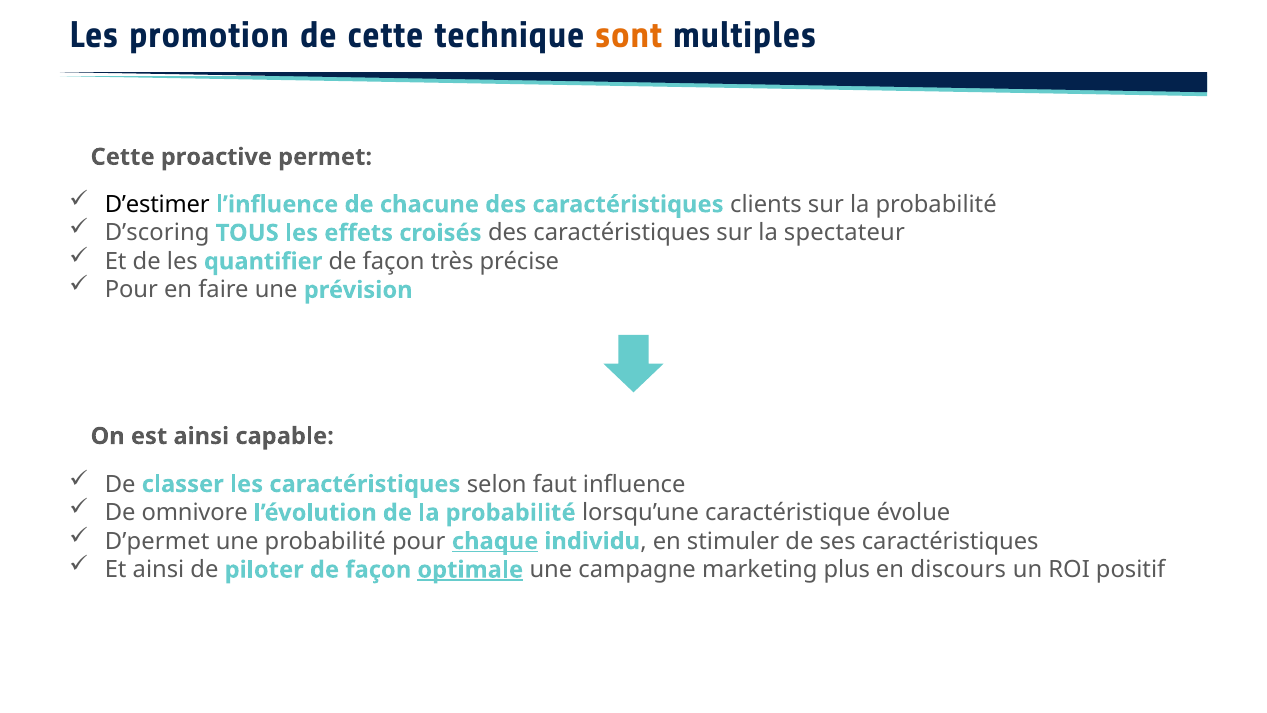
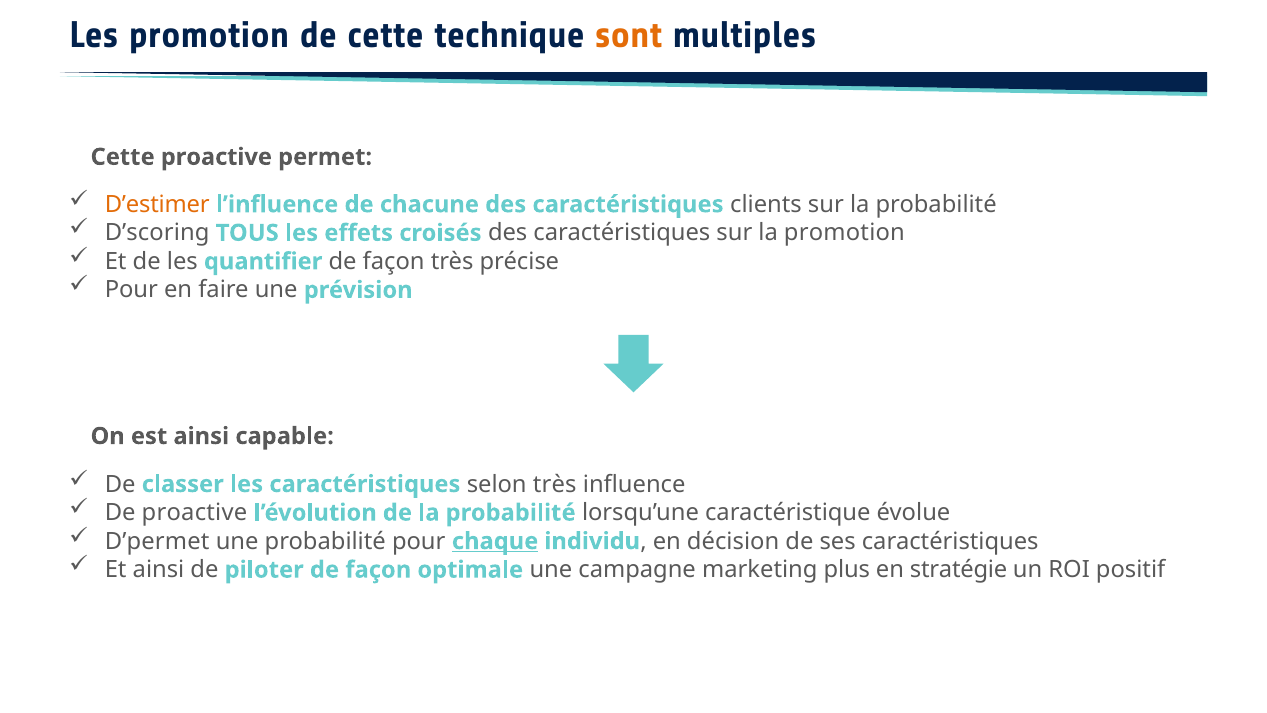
D’estimer colour: black -> orange
la spectateur: spectateur -> promotion
selon faut: faut -> très
De omnivore: omnivore -> proactive
stimuler: stimuler -> décision
optimale underline: present -> none
discours: discours -> stratégie
